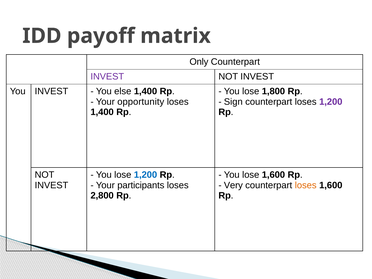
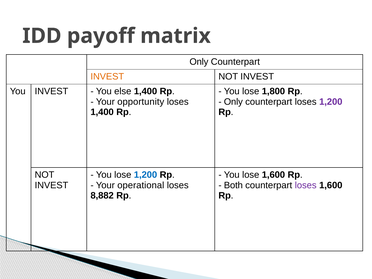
INVEST at (107, 77) colour: purple -> orange
Sign at (233, 102): Sign -> Only
participants: participants -> operational
Very: Very -> Both
loses at (306, 185) colour: orange -> purple
2,800: 2,800 -> 8,882
